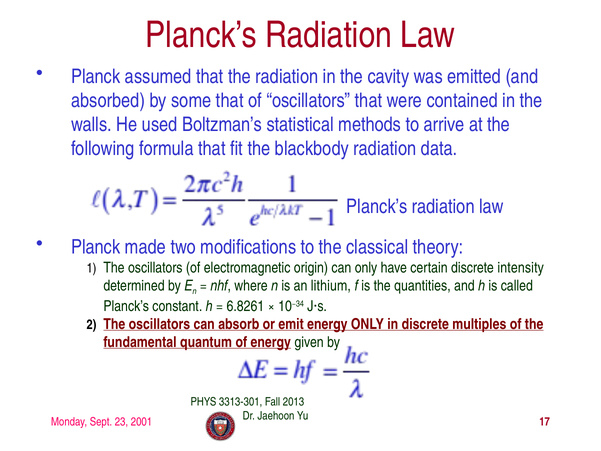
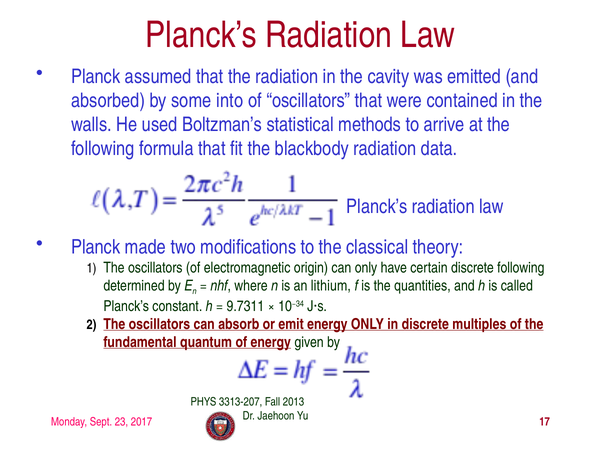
some that: that -> into
discrete intensity: intensity -> following
6.8261: 6.8261 -> 9.7311
3313-301: 3313-301 -> 3313-207
2001: 2001 -> 2017
